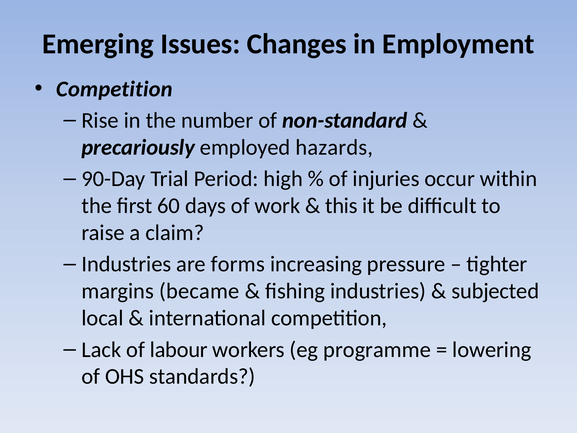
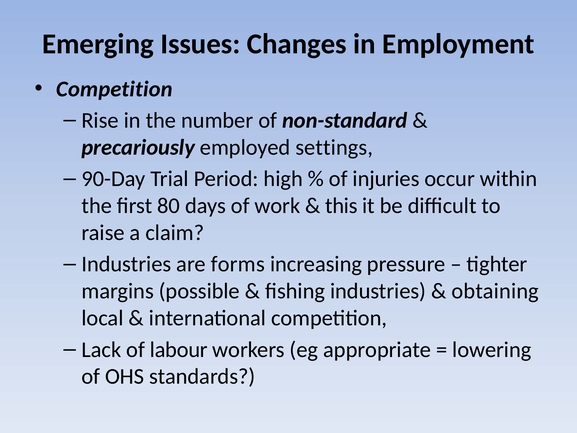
hazards: hazards -> settings
60: 60 -> 80
became: became -> possible
subjected: subjected -> obtaining
programme: programme -> appropriate
